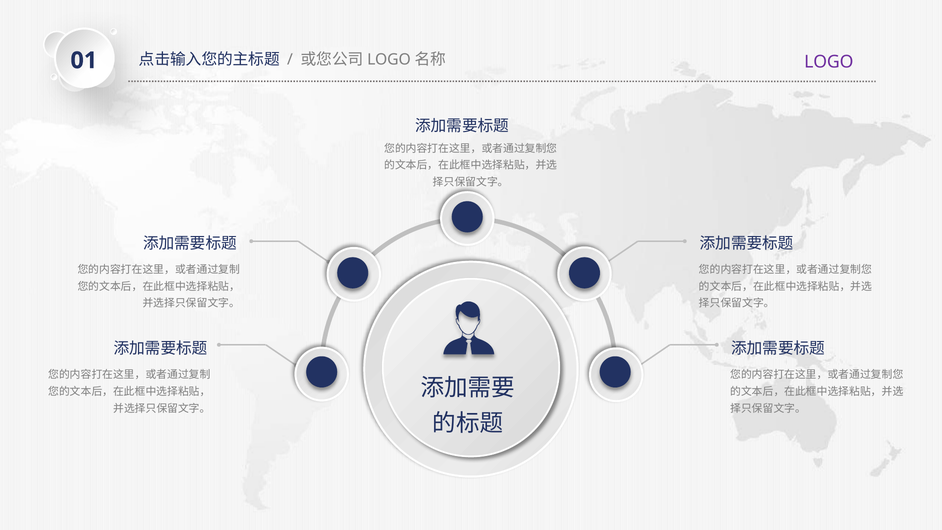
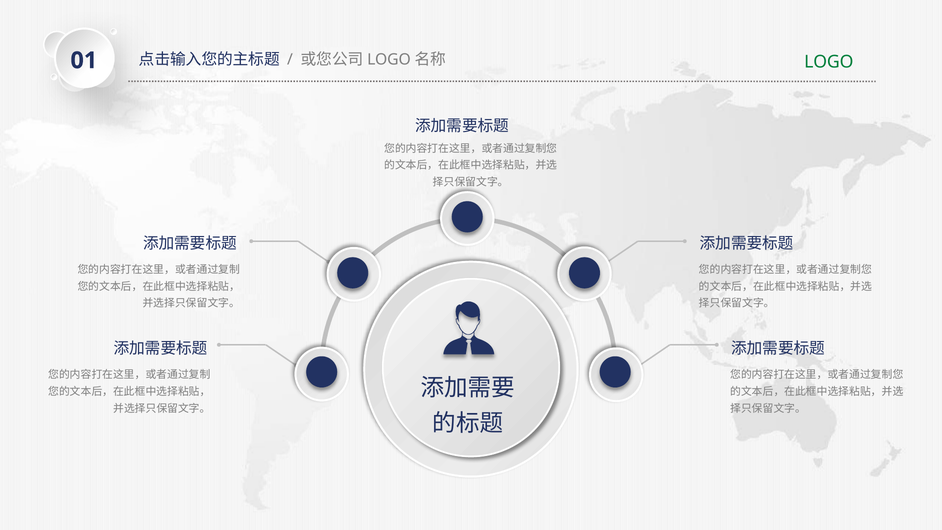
LOGO colour: purple -> green
